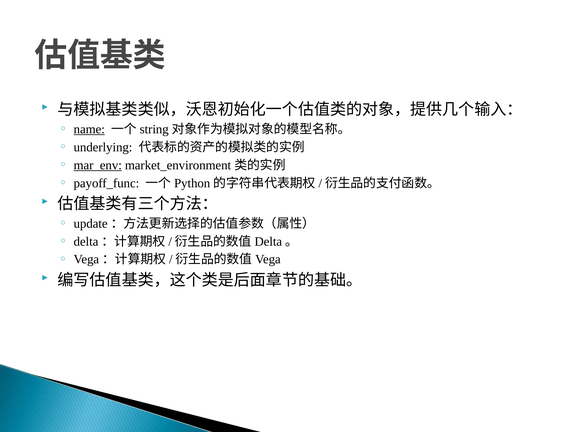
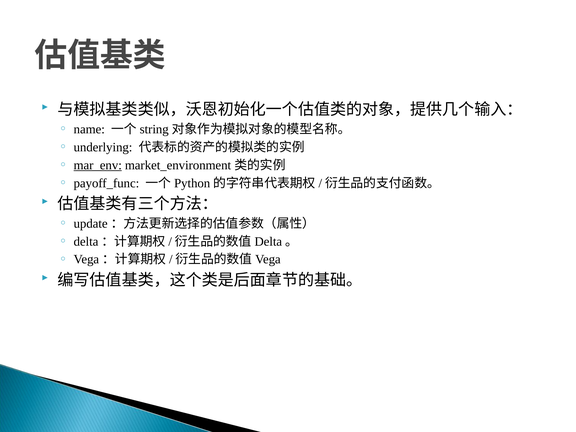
name underline: present -> none
